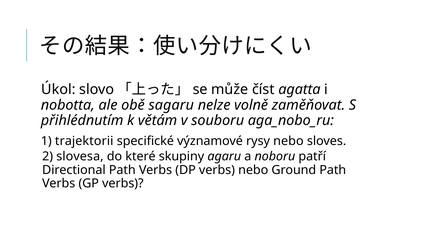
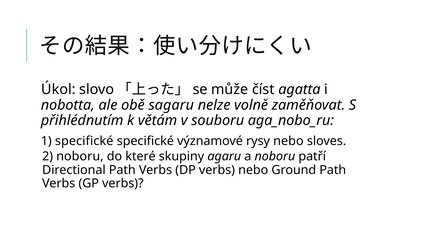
1 trajektorii: trajektorii -> specifické
2 slovesa: slovesa -> noboru
